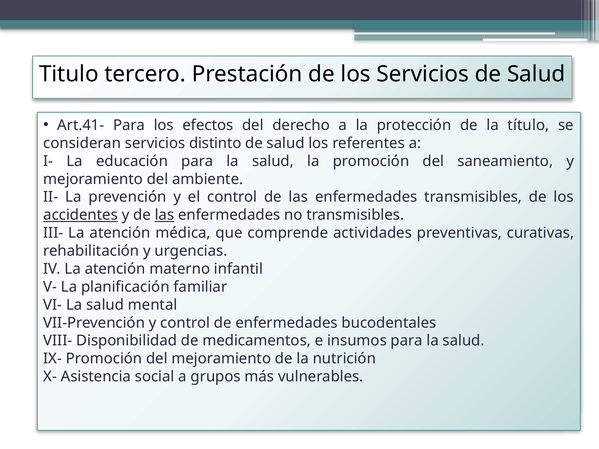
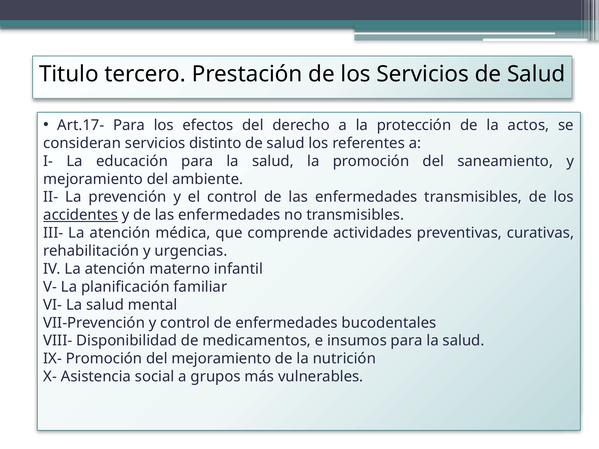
Art.41-: Art.41- -> Art.17-
título: título -> actos
las at (165, 215) underline: present -> none
